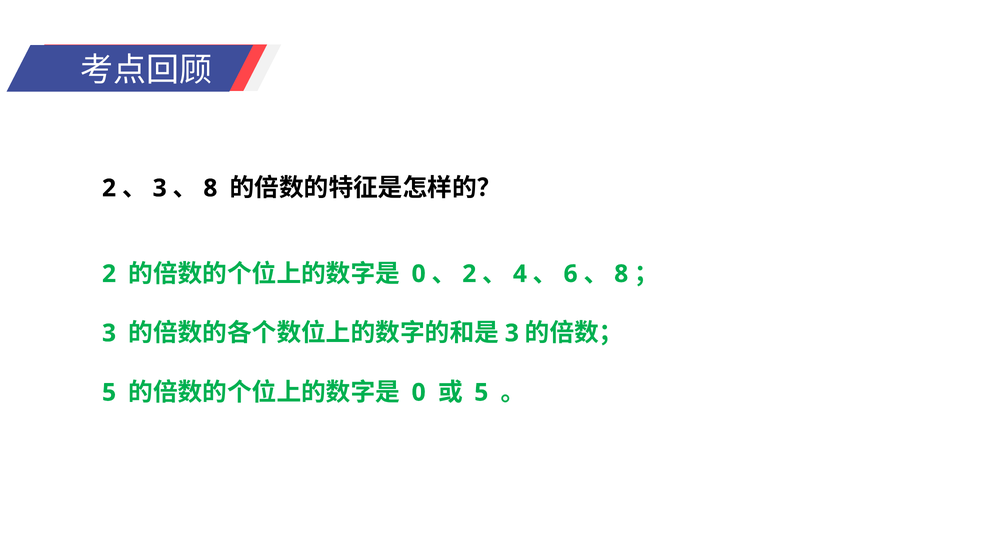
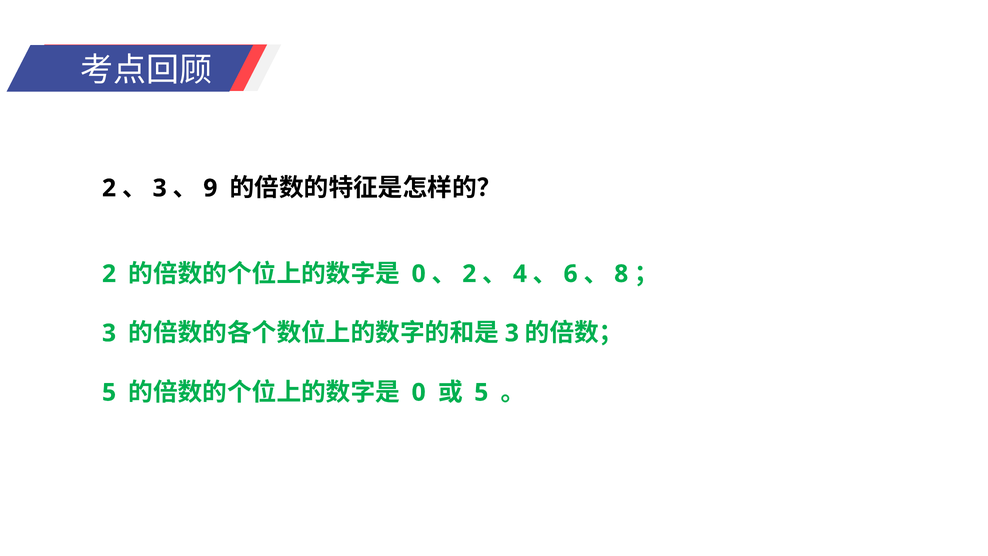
8 at (210, 188): 8 -> 9
